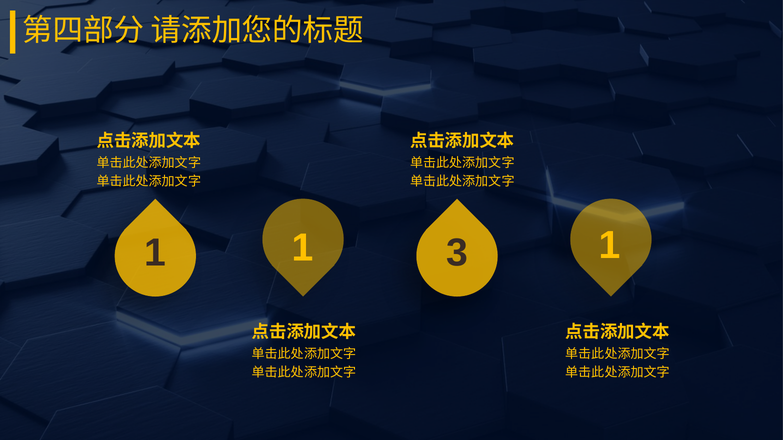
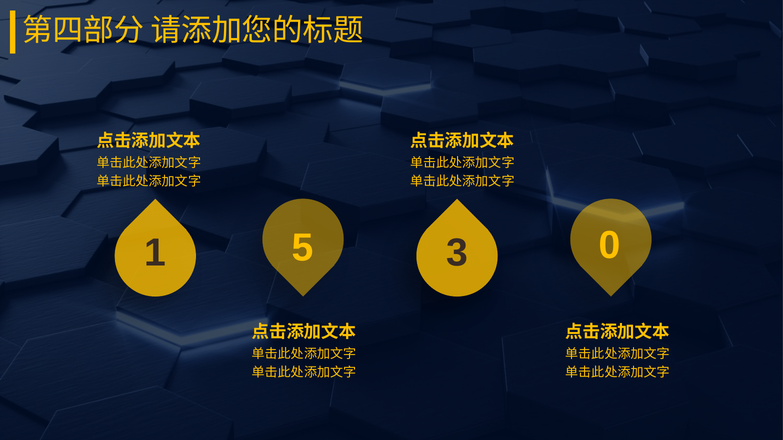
1 1: 1 -> 5
3 1: 1 -> 0
